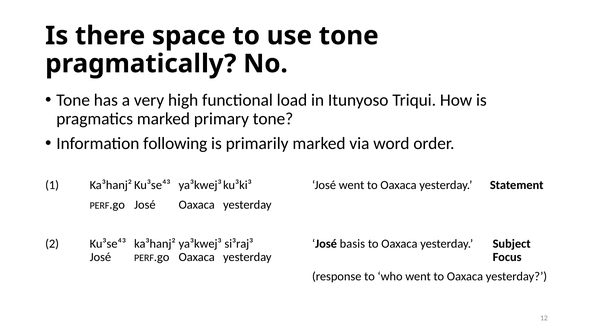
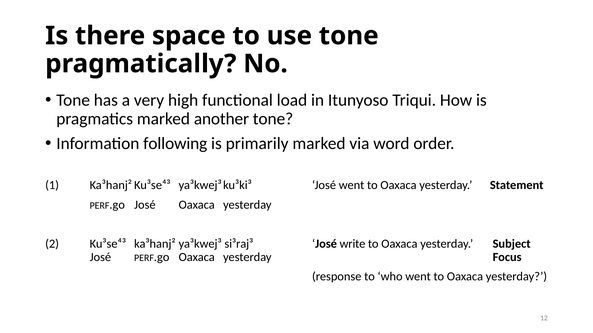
primary: primary -> another
basis: basis -> write
